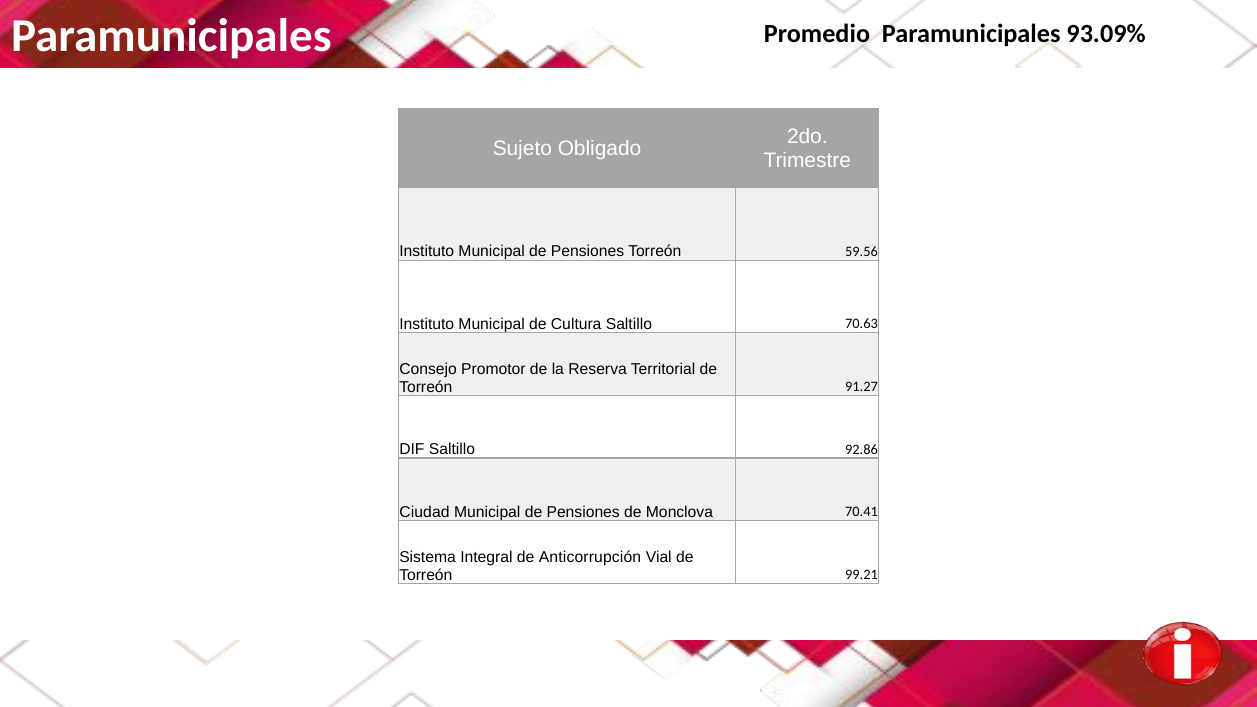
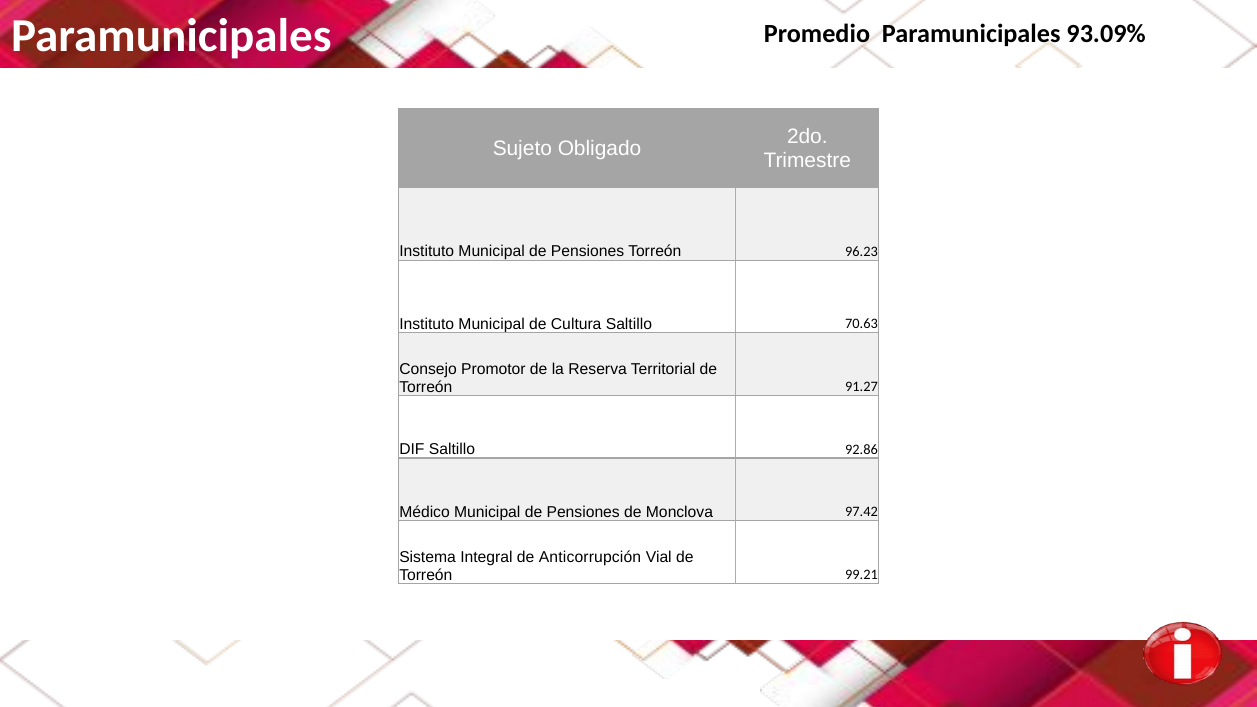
59.56: 59.56 -> 96.23
Ciudad: Ciudad -> Médico
70.41: 70.41 -> 97.42
